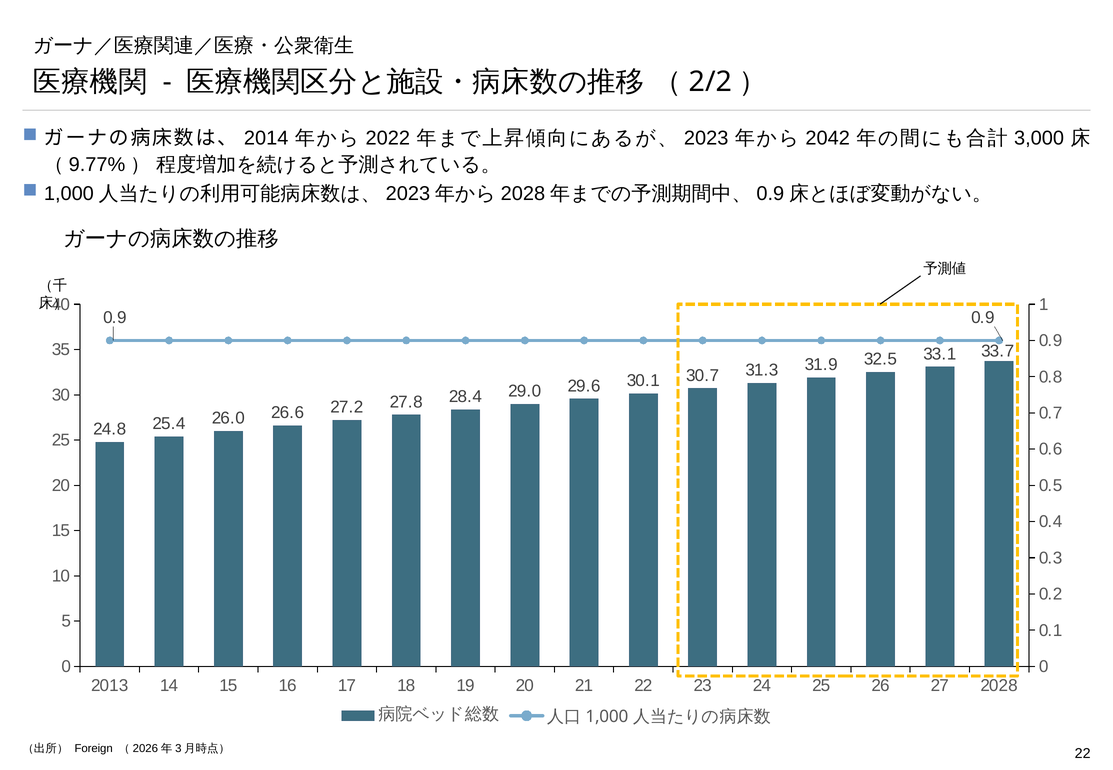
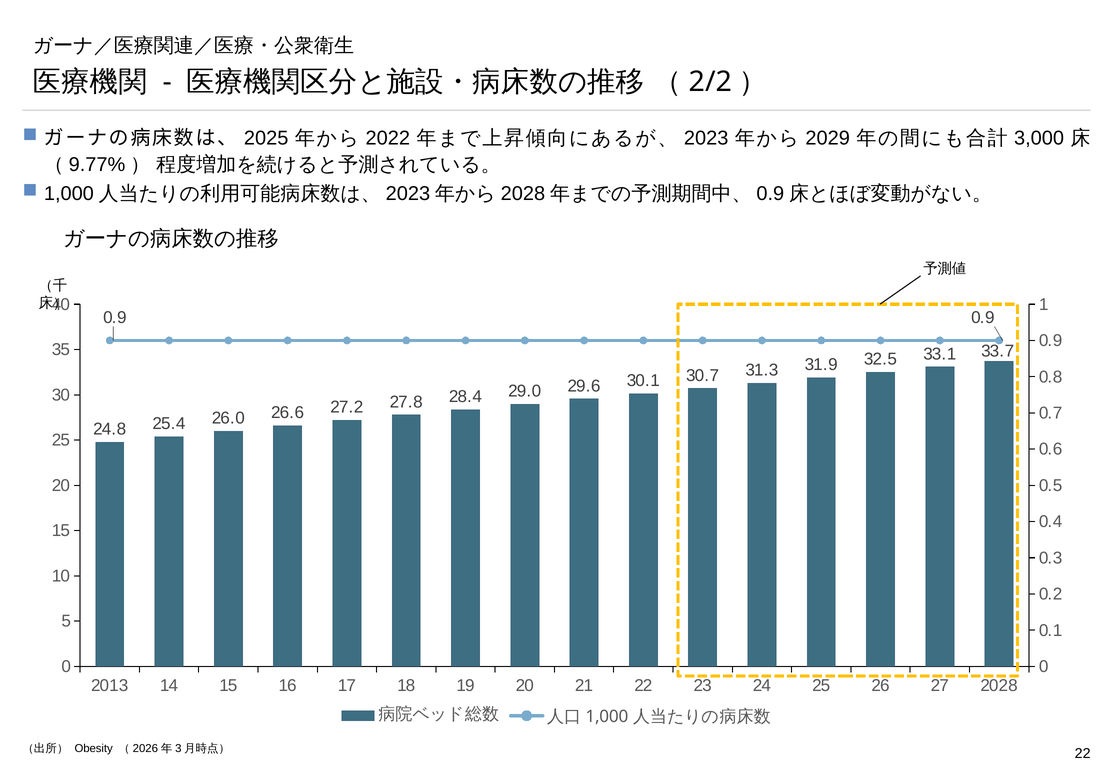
2014: 2014 -> 2025
2042: 2042 -> 2029
Foreign: Foreign -> Obesity
